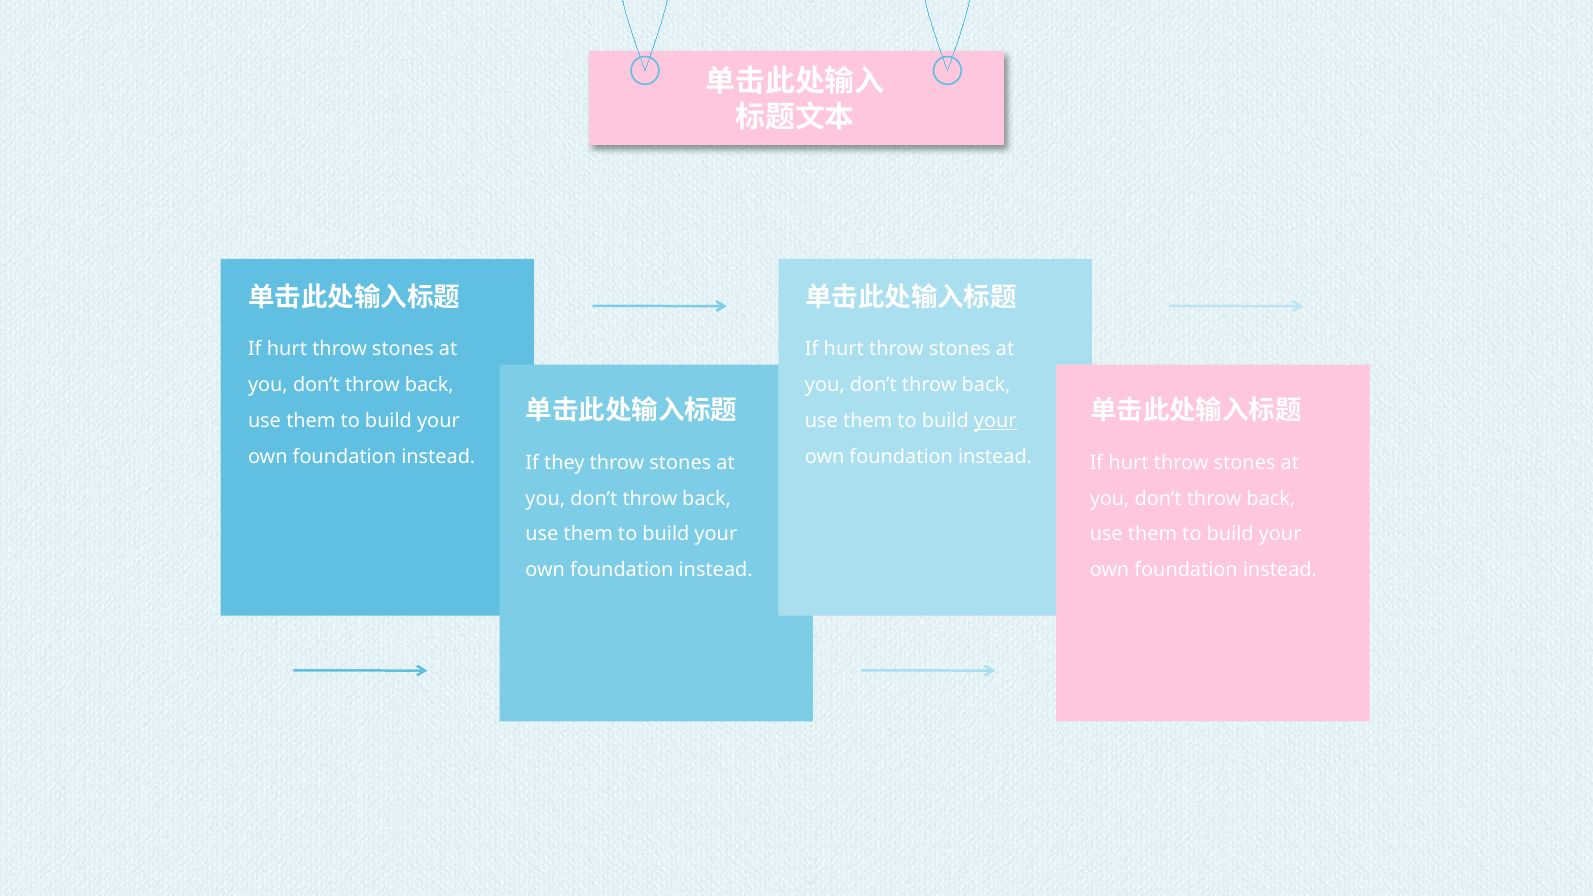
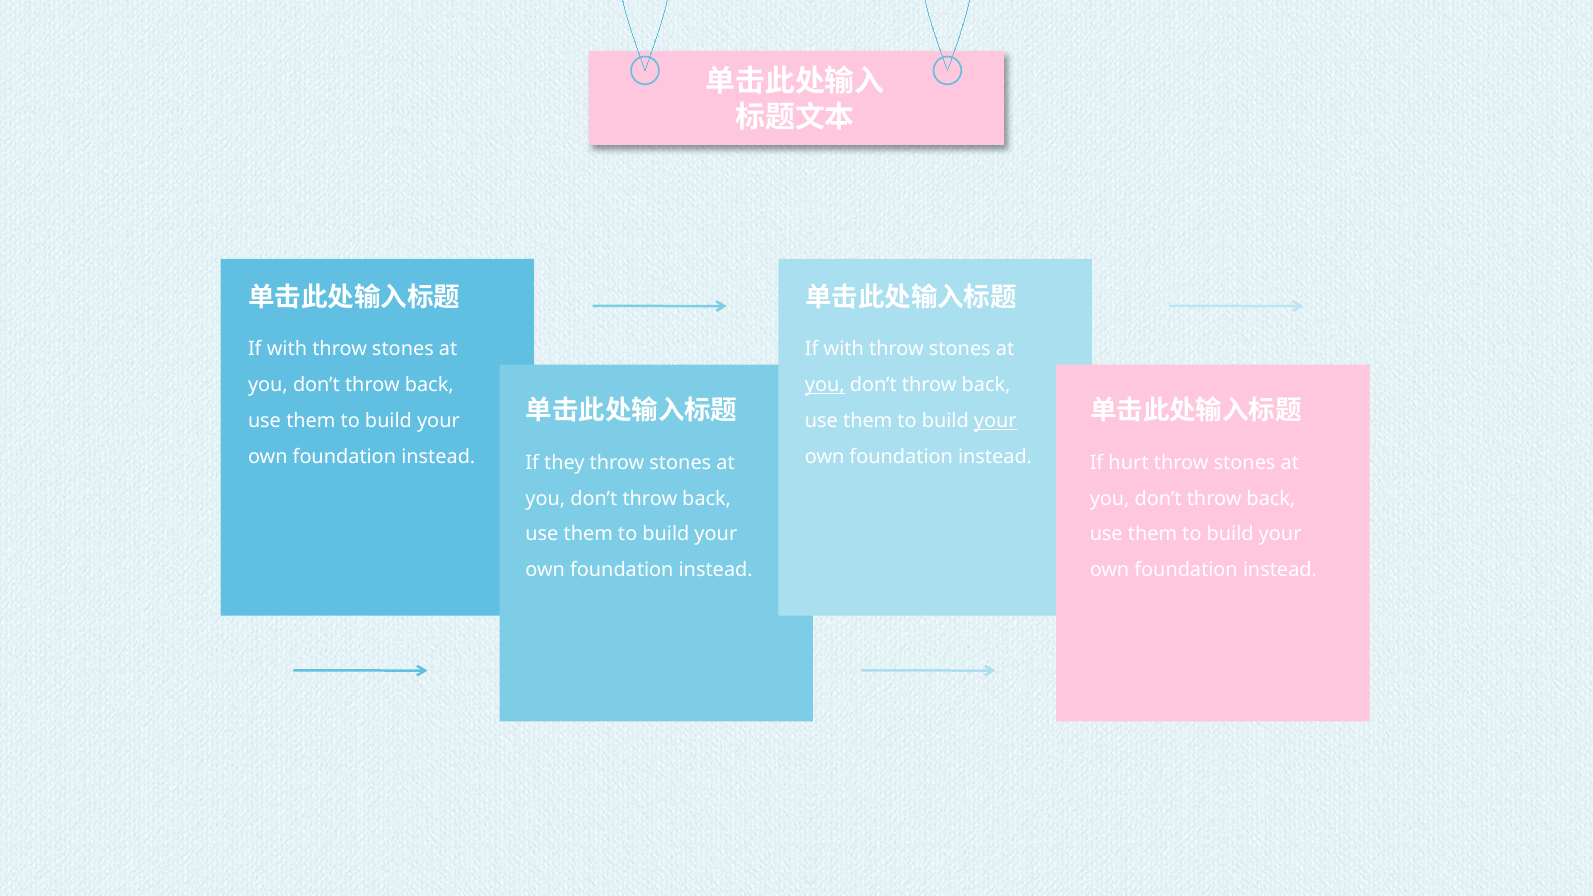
hurt at (287, 349): hurt -> with
hurt at (844, 349): hurt -> with
you at (825, 385) underline: none -> present
